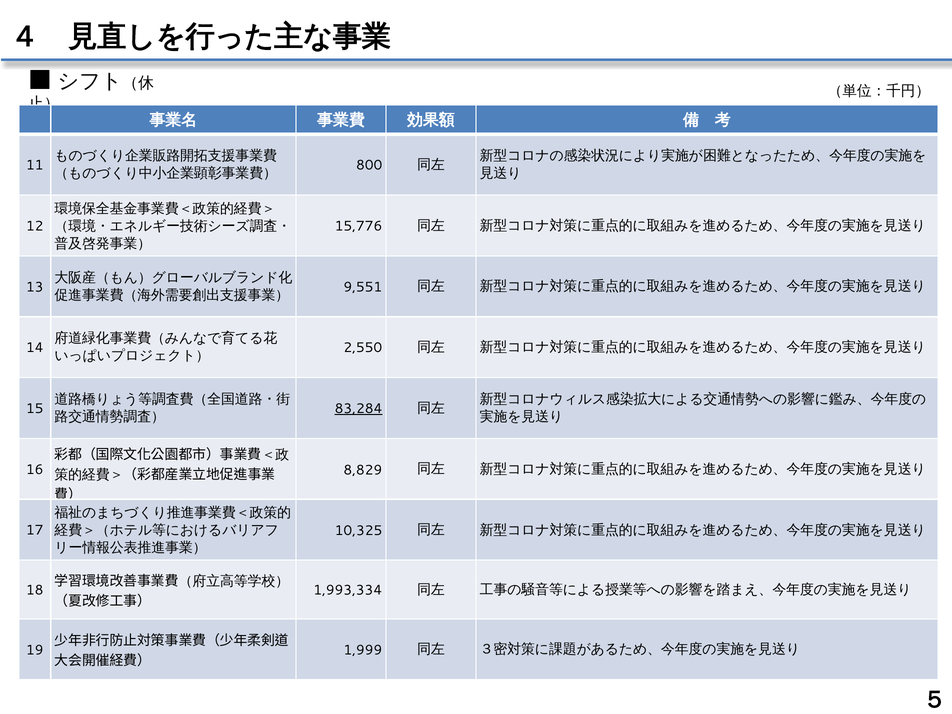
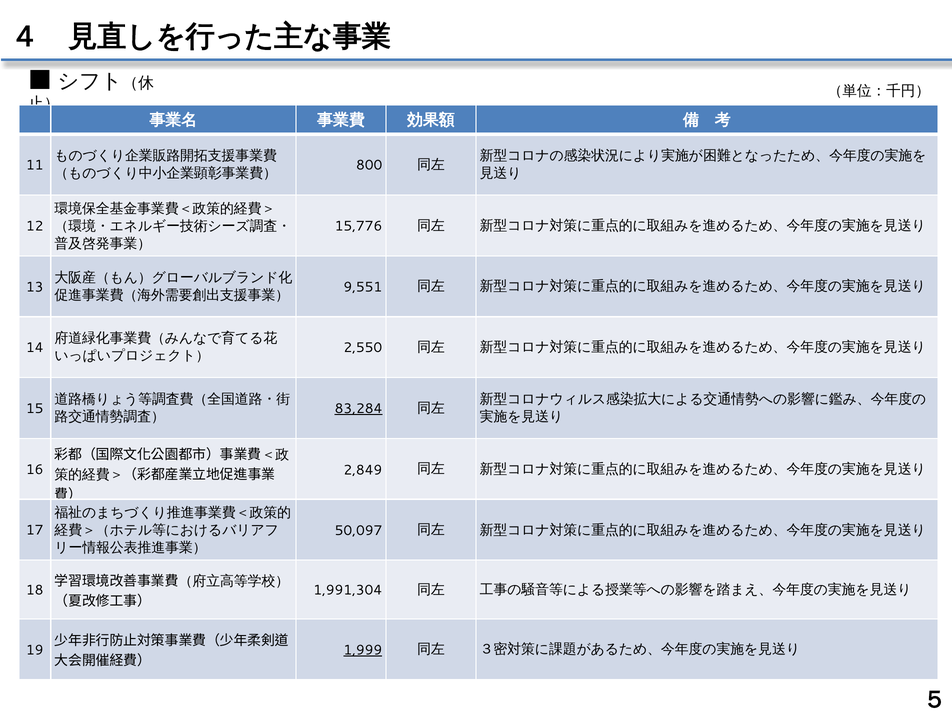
8,829: 8,829 -> 2,849
10,325: 10,325 -> 50,097
1,993,334: 1,993,334 -> 1,991,304
1,999 underline: none -> present
